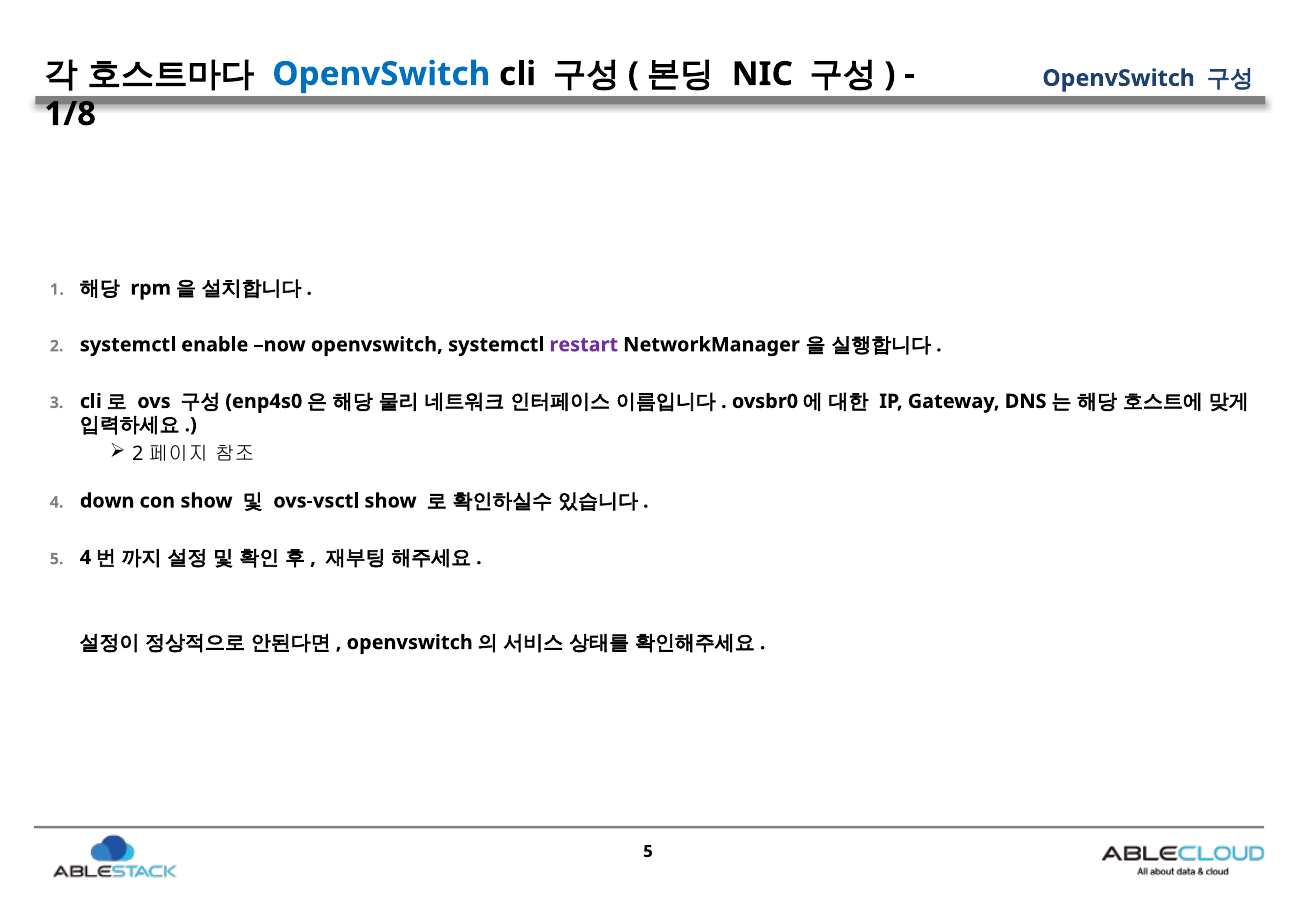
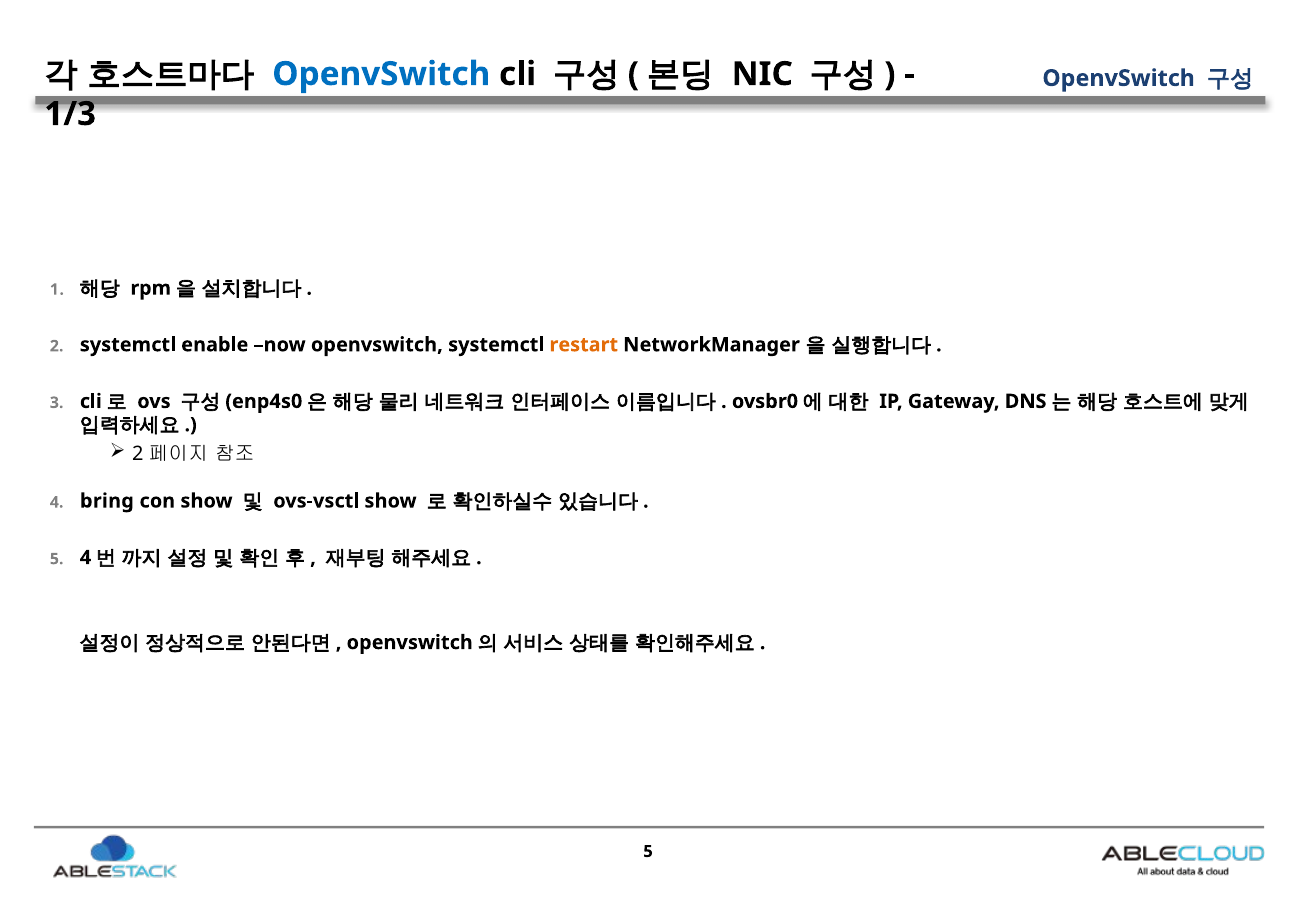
1/8: 1/8 -> 1/3
restart colour: purple -> orange
down: down -> bring
